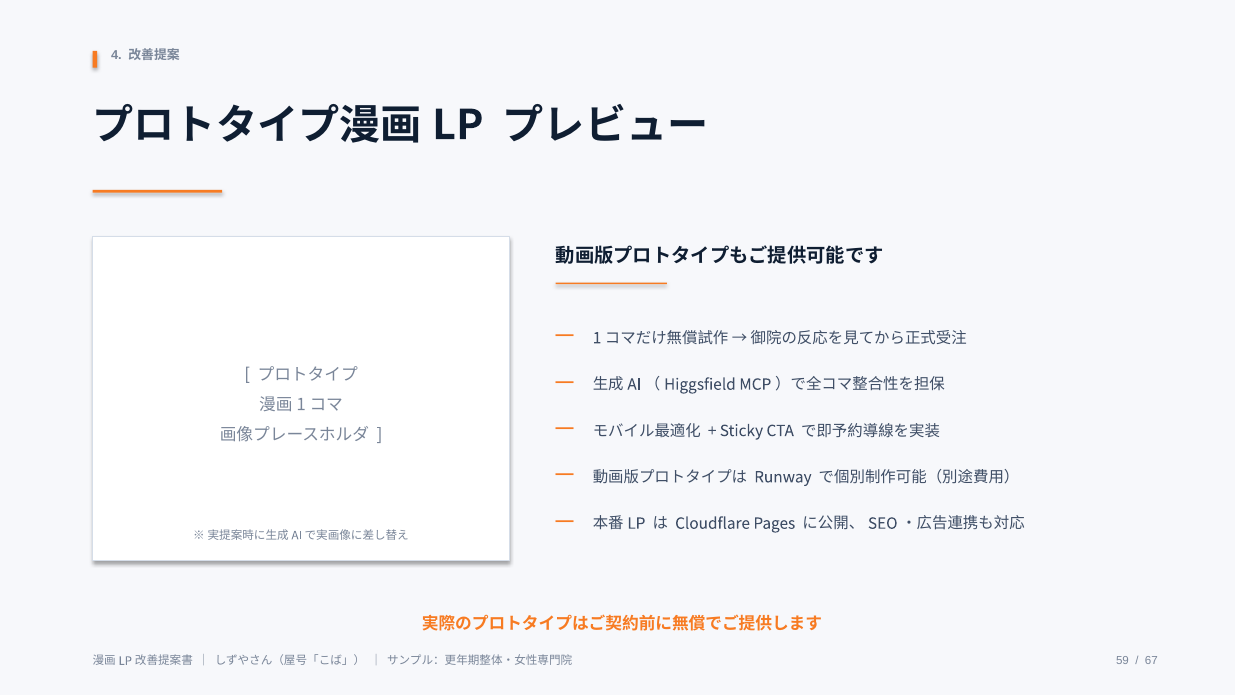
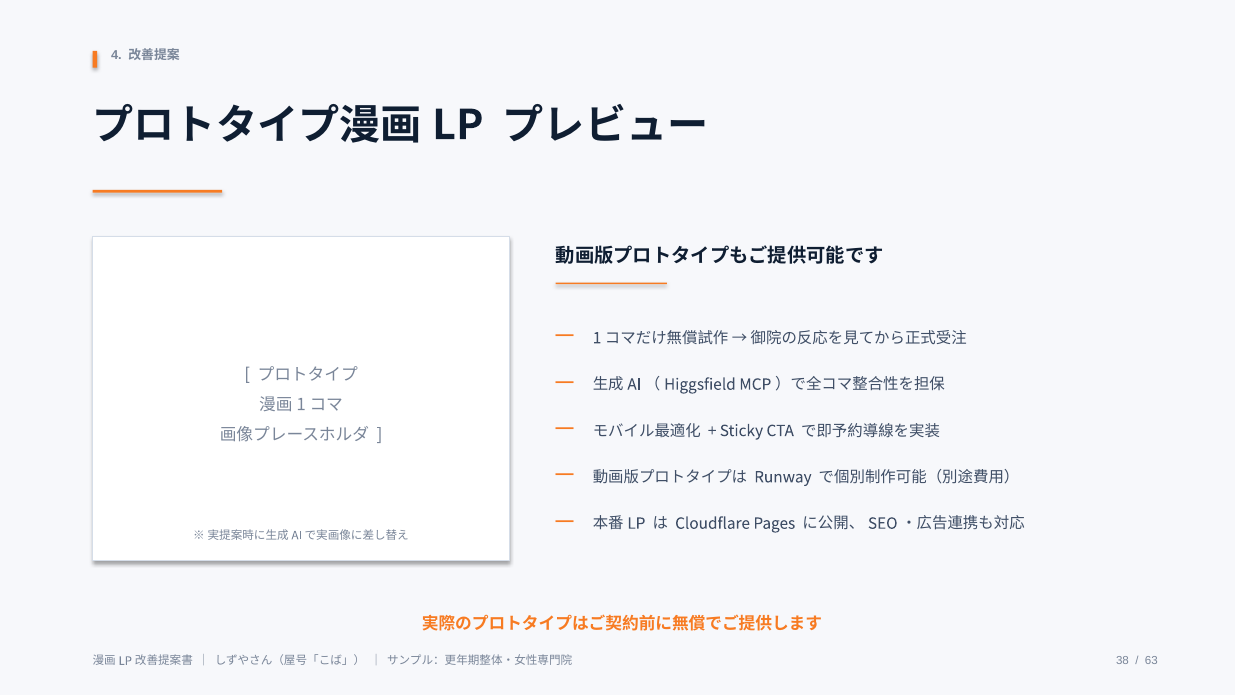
59: 59 -> 38
67: 67 -> 63
